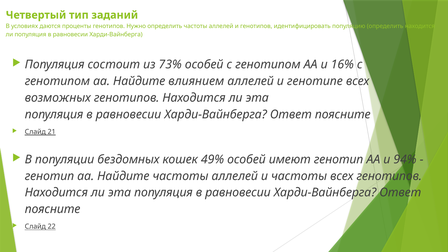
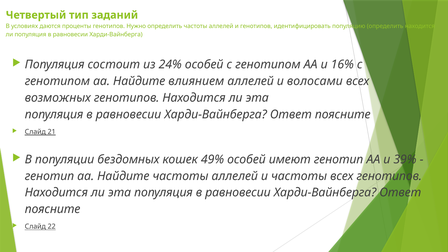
73%: 73% -> 24%
генотипе: генотипе -> волосами
94%: 94% -> 39%
